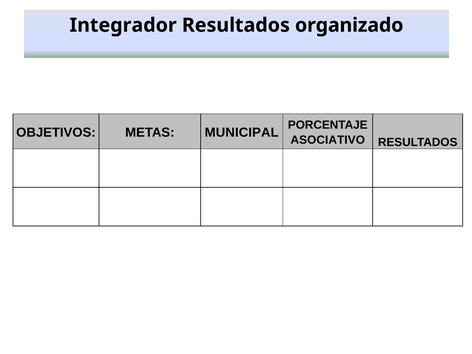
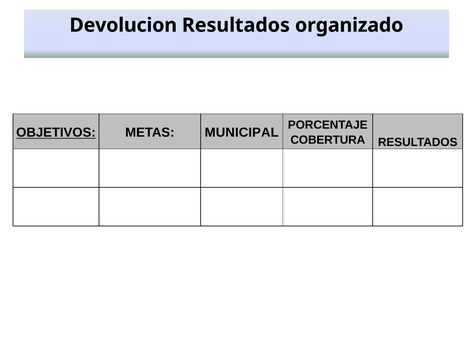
Integrador: Integrador -> Devolucion
OBJETIVOS underline: none -> present
ASOCIATIVO: ASOCIATIVO -> COBERTURA
